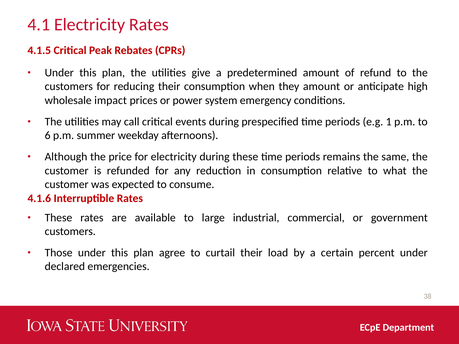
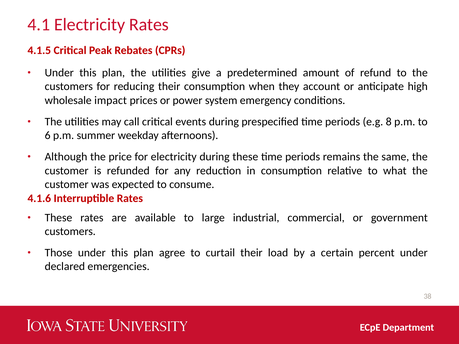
they amount: amount -> account
1: 1 -> 8
